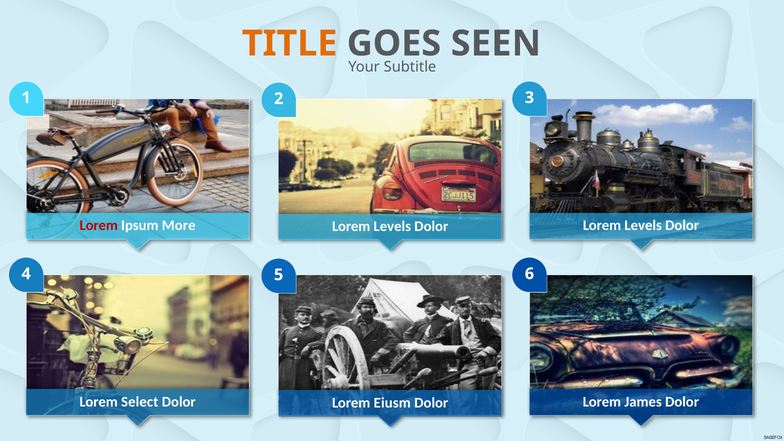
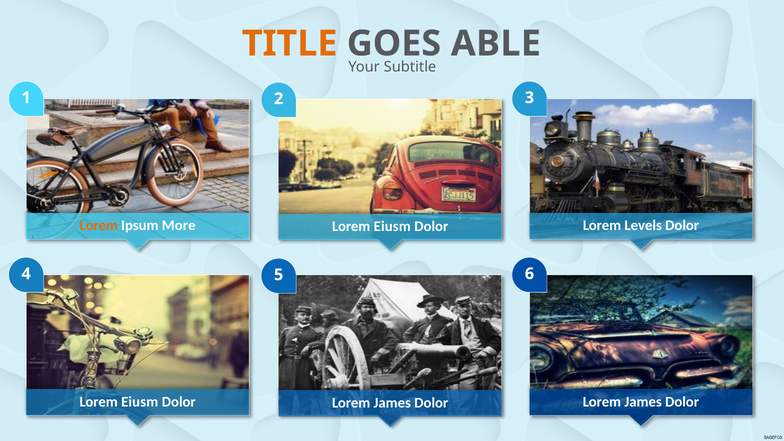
SEEN: SEEN -> ABLE
Lorem at (99, 226) colour: red -> orange
Levels at (392, 227): Levels -> Eiusm
Select at (140, 402): Select -> Eiusm
Eiusm at (392, 403): Eiusm -> James
